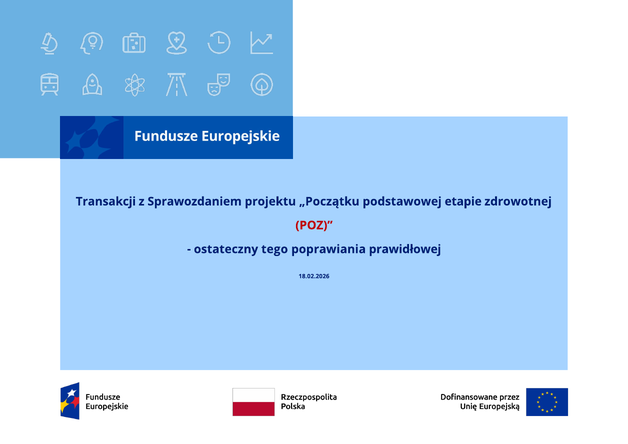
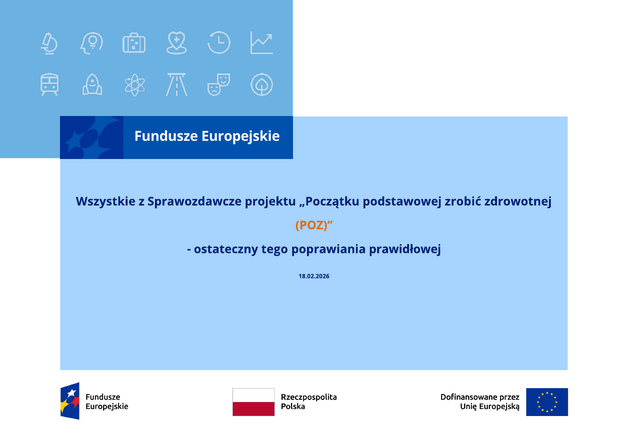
Transakcji: Transakcji -> Wszystkie
Sprawozdaniem: Sprawozdaniem -> Sprawozdawcze
etapie: etapie -> zrobić
POZ colour: red -> orange
